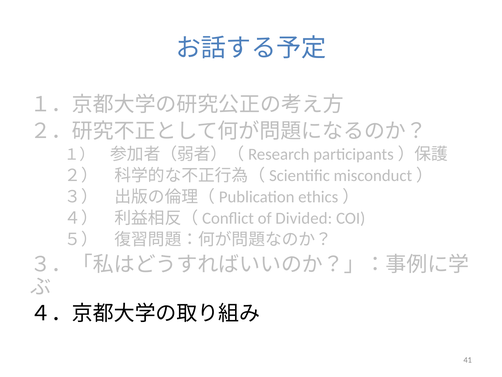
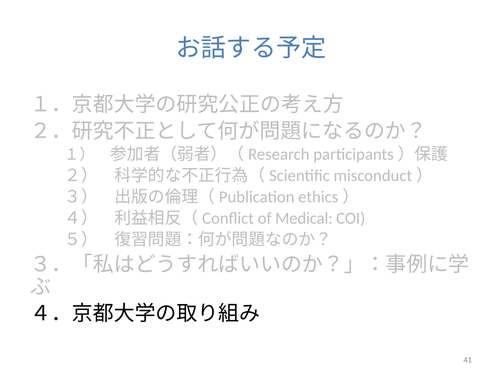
Divided: Divided -> Medical
